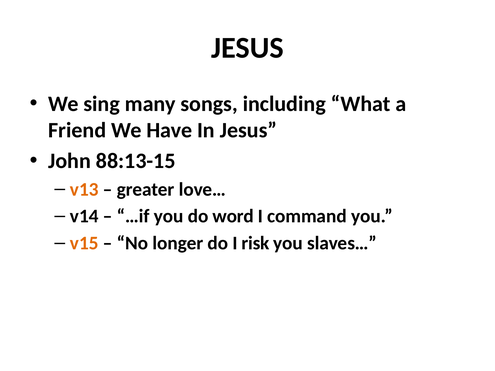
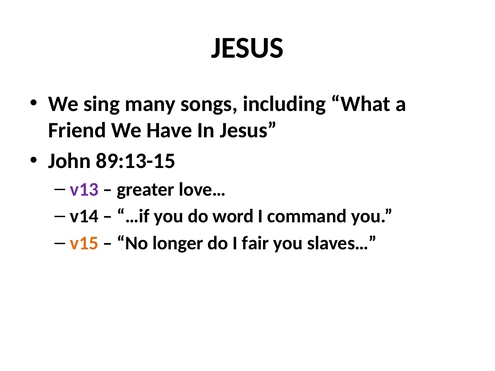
88:13-15: 88:13-15 -> 89:13-15
v13 colour: orange -> purple
risk: risk -> fair
